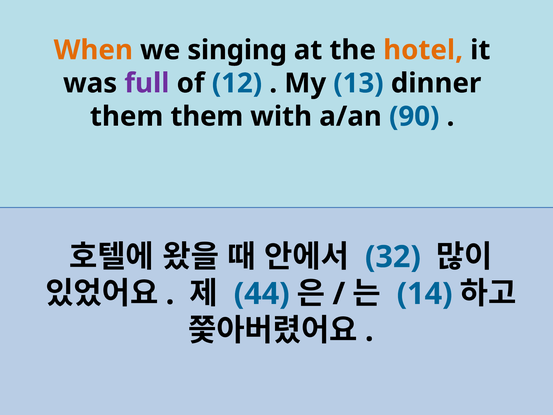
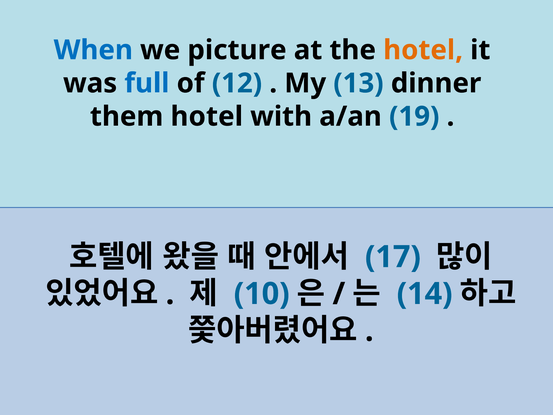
When colour: orange -> blue
singing: singing -> picture
full colour: purple -> blue
them them: them -> hotel
90: 90 -> 19
32: 32 -> 17
44: 44 -> 10
